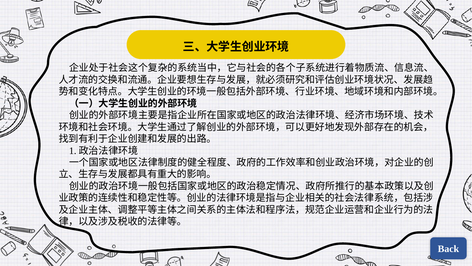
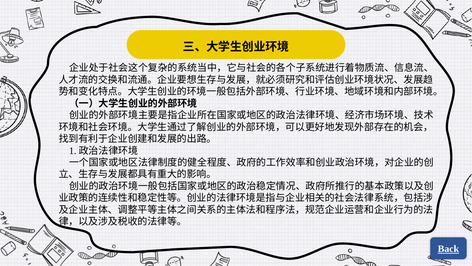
Back underline: none -> present
